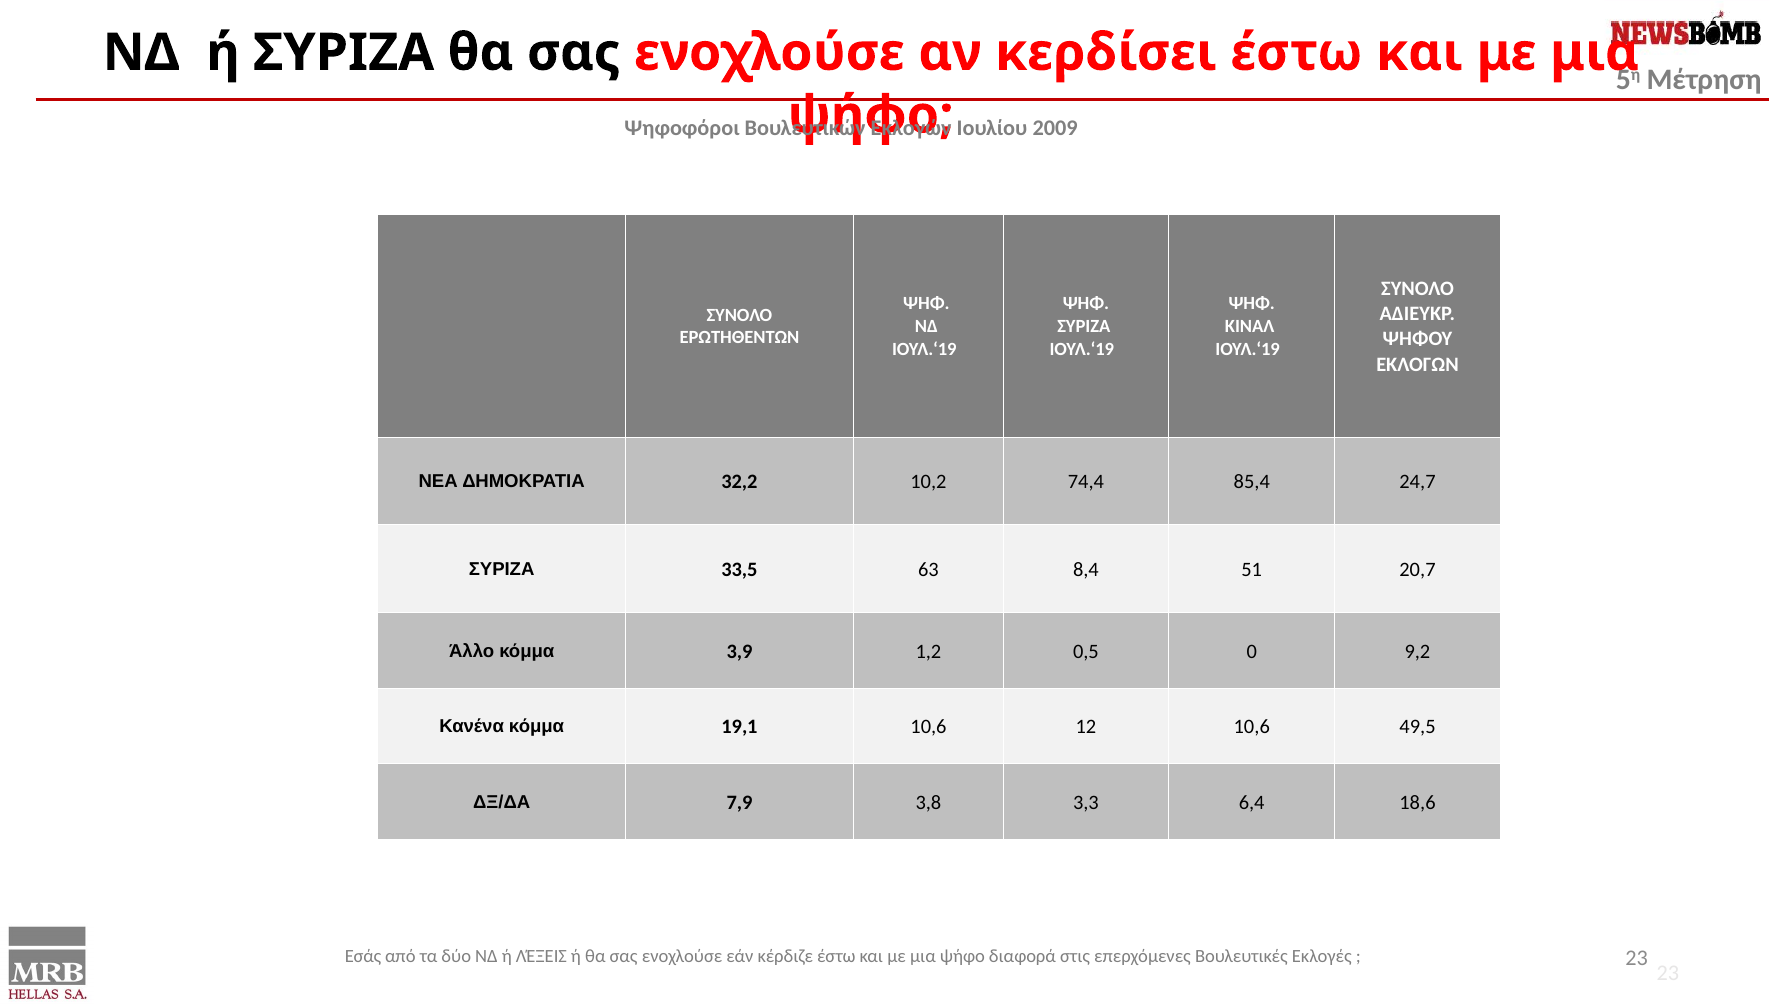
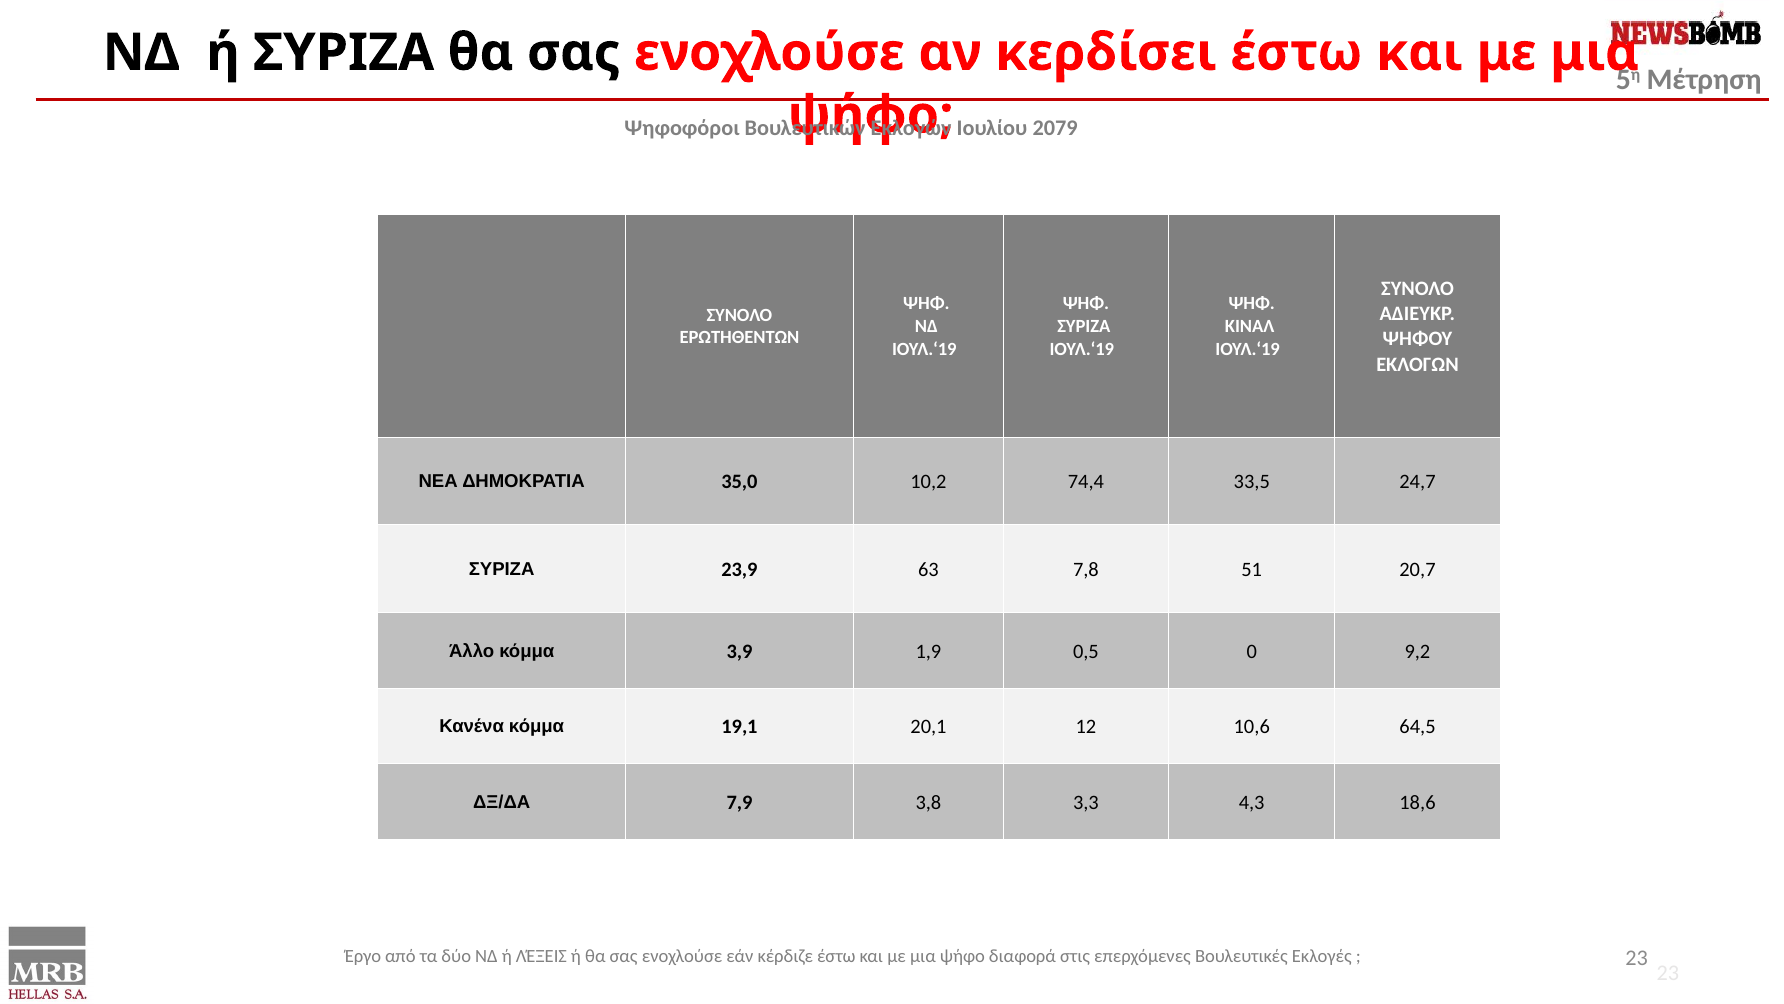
2009: 2009 -> 2079
32,2: 32,2 -> 35,0
85,4: 85,4 -> 33,5
33,5: 33,5 -> 23,9
8,4: 8,4 -> 7,8
1,2: 1,2 -> 1,9
19,1 10,6: 10,6 -> 20,1
49,5: 49,5 -> 64,5
6,4: 6,4 -> 4,3
Εσάς: Εσάς -> Έργο
